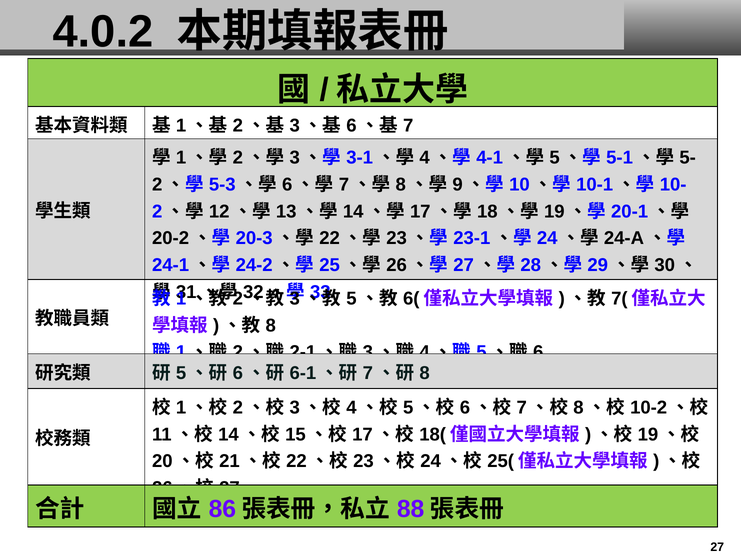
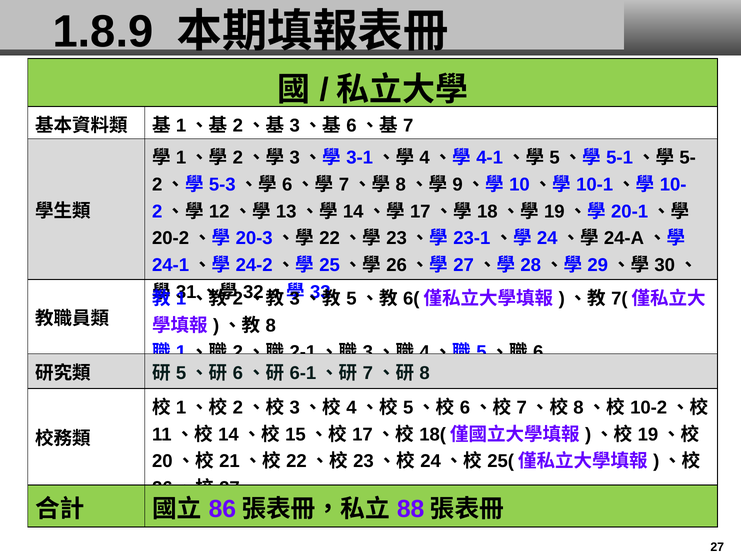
4.0.2: 4.0.2 -> 1.8.9
